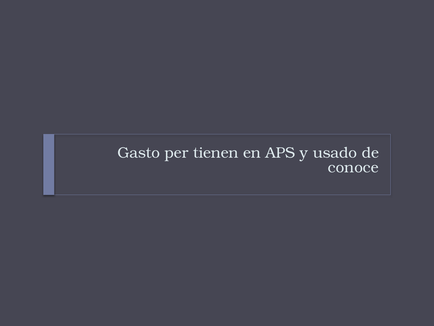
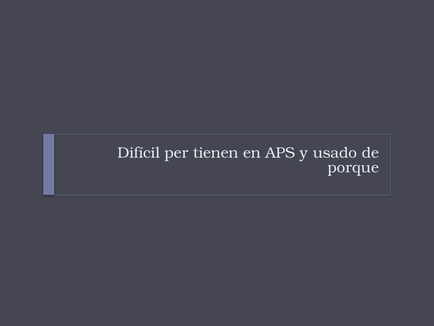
Gasto: Gasto -> Difícil
conoce: conoce -> porque
